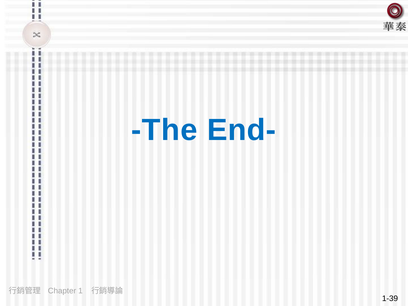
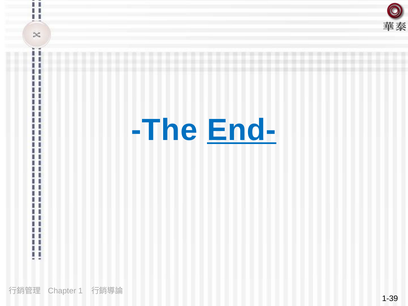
End- underline: none -> present
